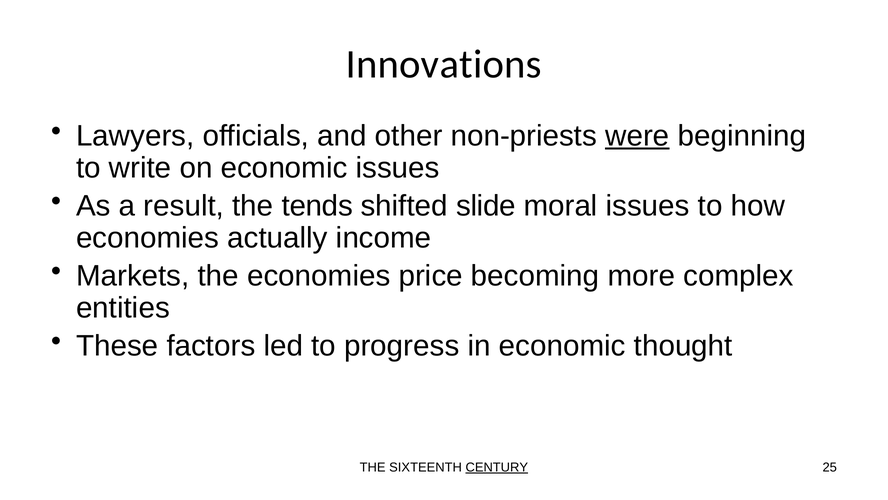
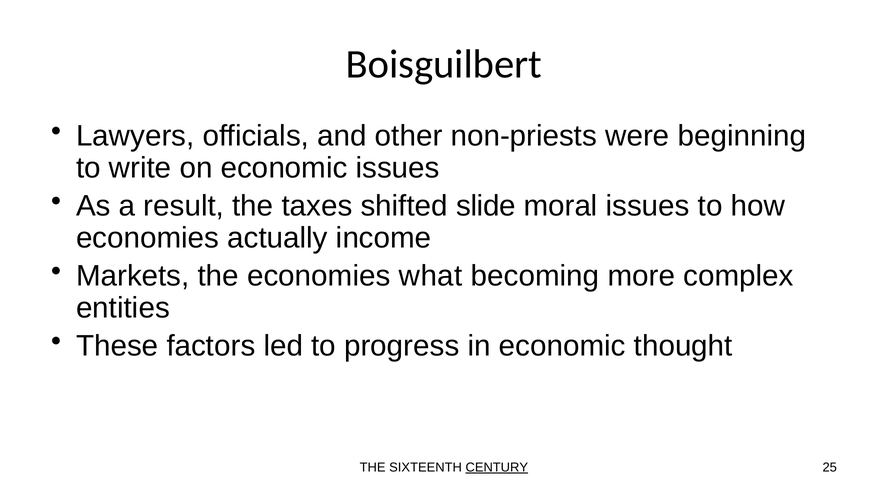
Innovations: Innovations -> Boisguilbert
were underline: present -> none
tends: tends -> taxes
price: price -> what
